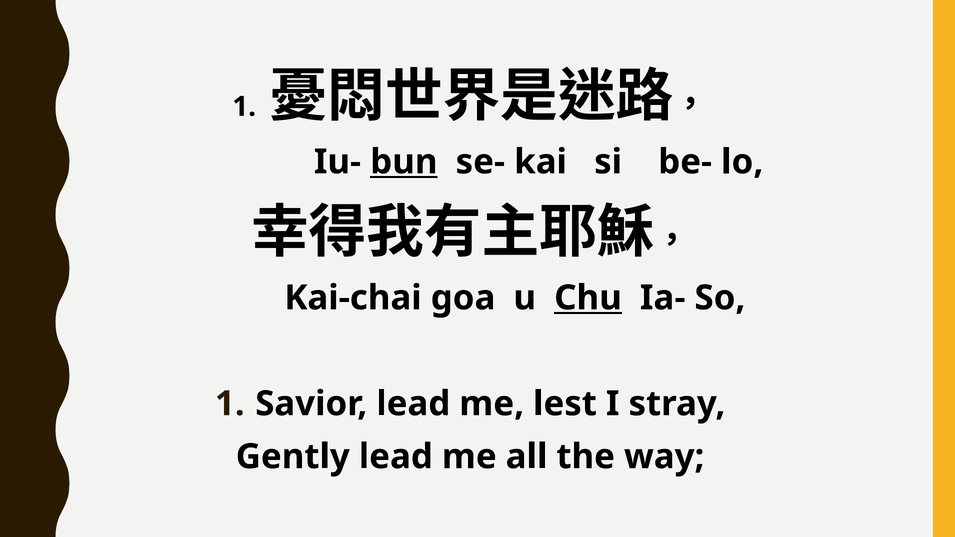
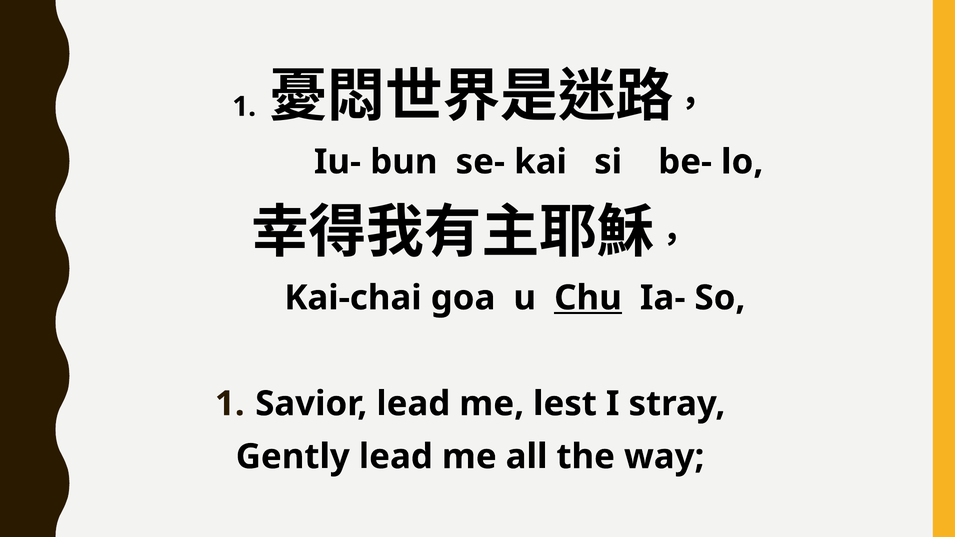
bun underline: present -> none
